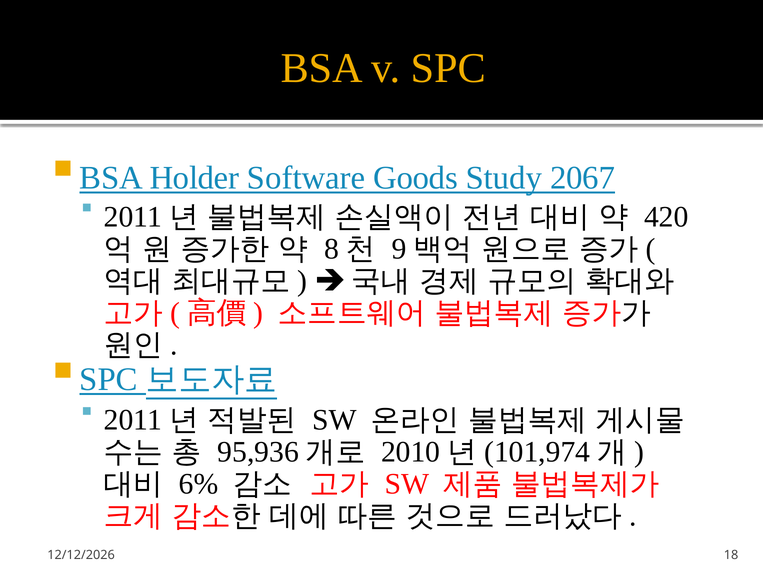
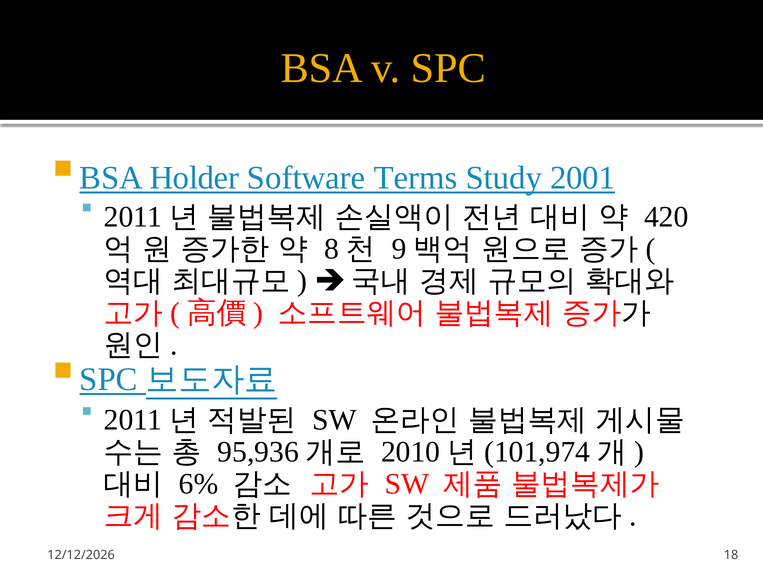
Goods: Goods -> Terms
2067: 2067 -> 2001
